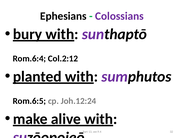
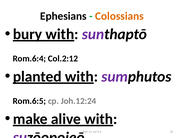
Colossians colour: purple -> orange
